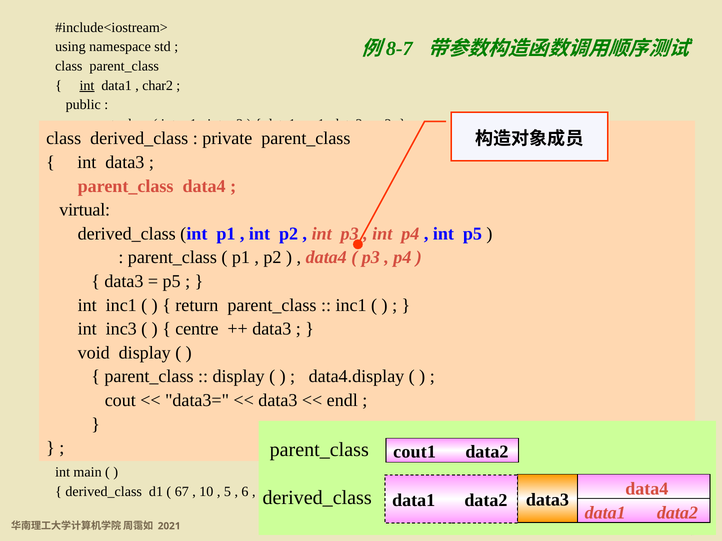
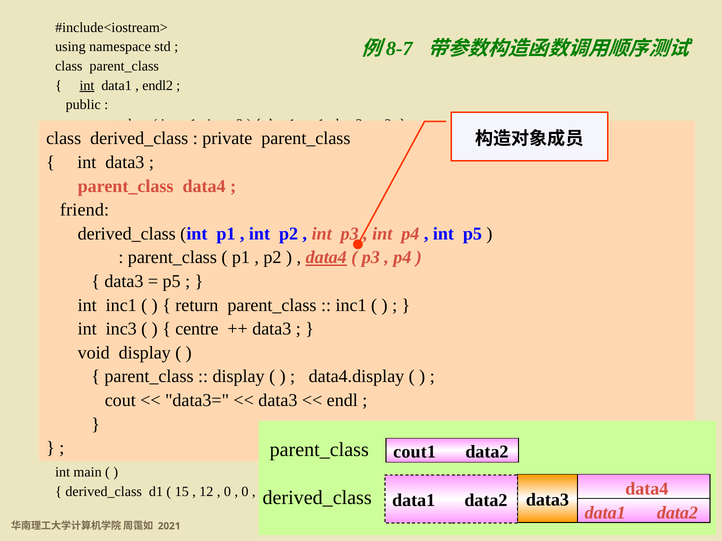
char2: char2 -> endl2
virtual: virtual -> friend
data4 at (326, 258) underline: none -> present
67: 67 -> 15
10: 10 -> 12
5 at (227, 492): 5 -> 0
6 at (245, 492): 6 -> 0
